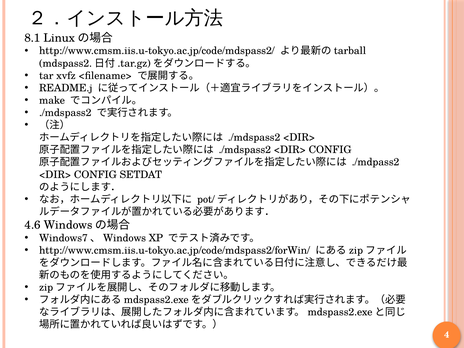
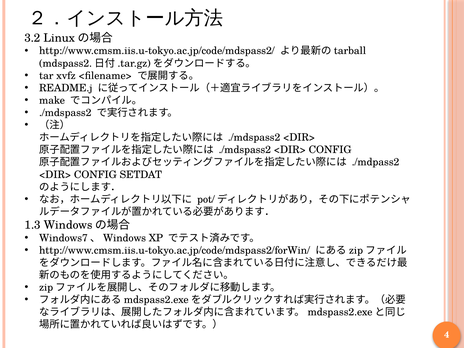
8.1: 8.1 -> 3.2
4.6: 4.6 -> 1.3
